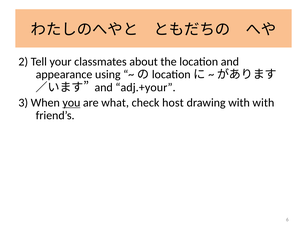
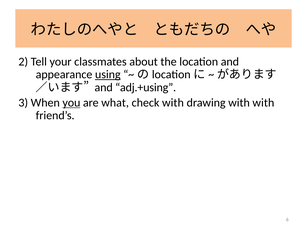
using underline: none -> present
adj.+your: adj.+your -> adj.+using
check host: host -> with
